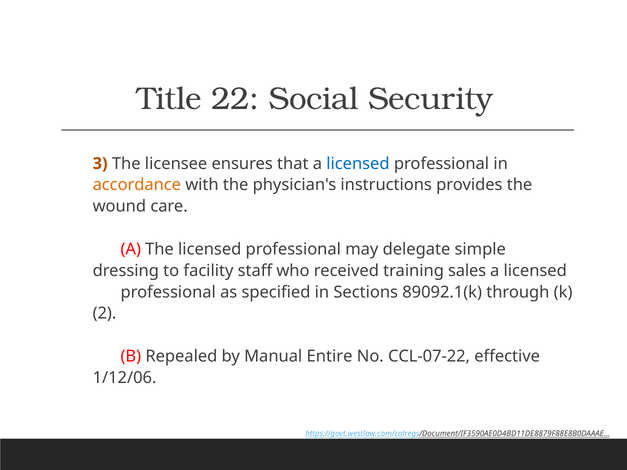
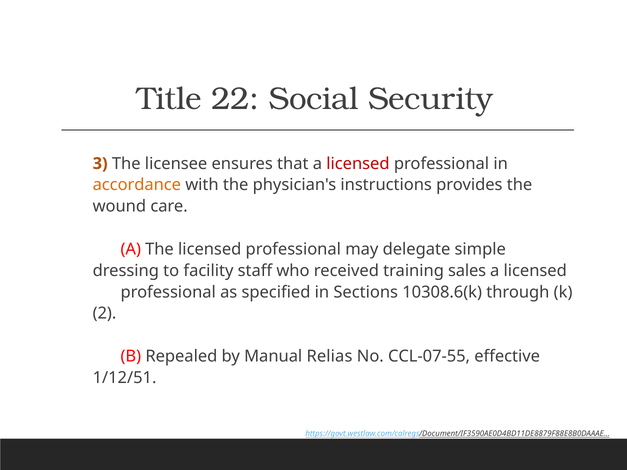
licensed at (358, 164) colour: blue -> red
89092.1(k: 89092.1(k -> 10308.6(k
Entire: Entire -> Relias
CCL-07-22: CCL-07-22 -> CCL-07-55
1/12/06: 1/12/06 -> 1/12/51
